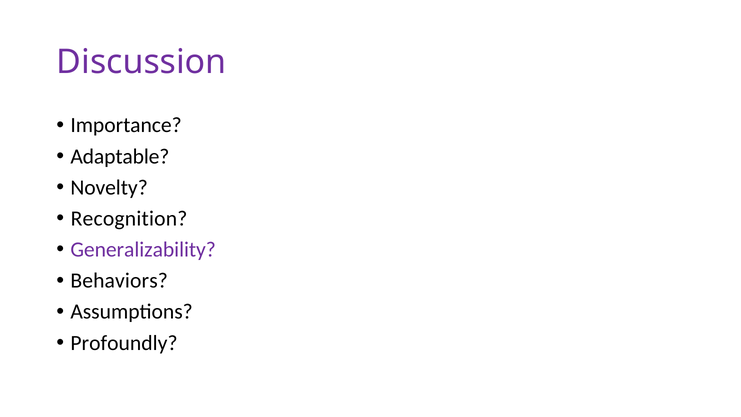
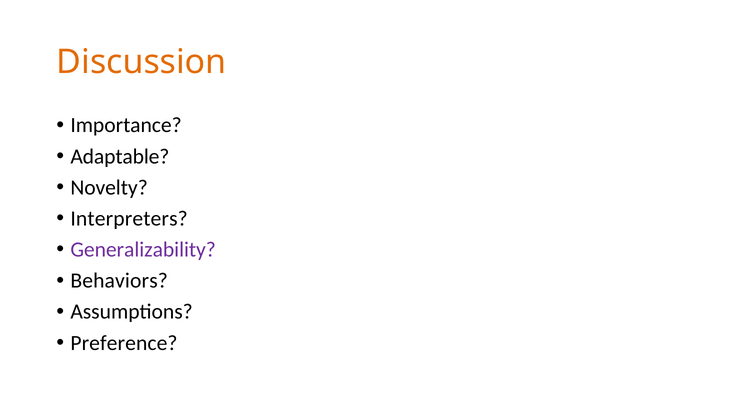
Discussion colour: purple -> orange
Recognition: Recognition -> Interpreters
Profoundly: Profoundly -> Preference
